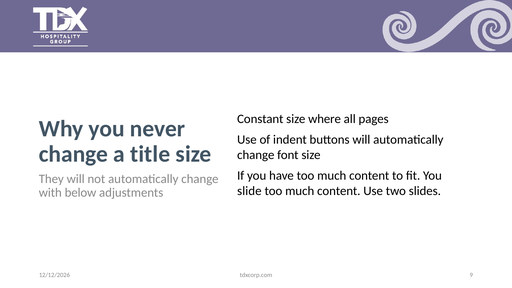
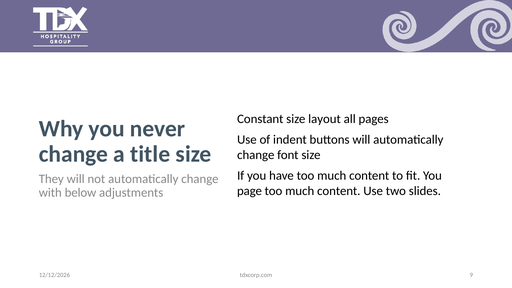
where: where -> layout
slide: slide -> page
